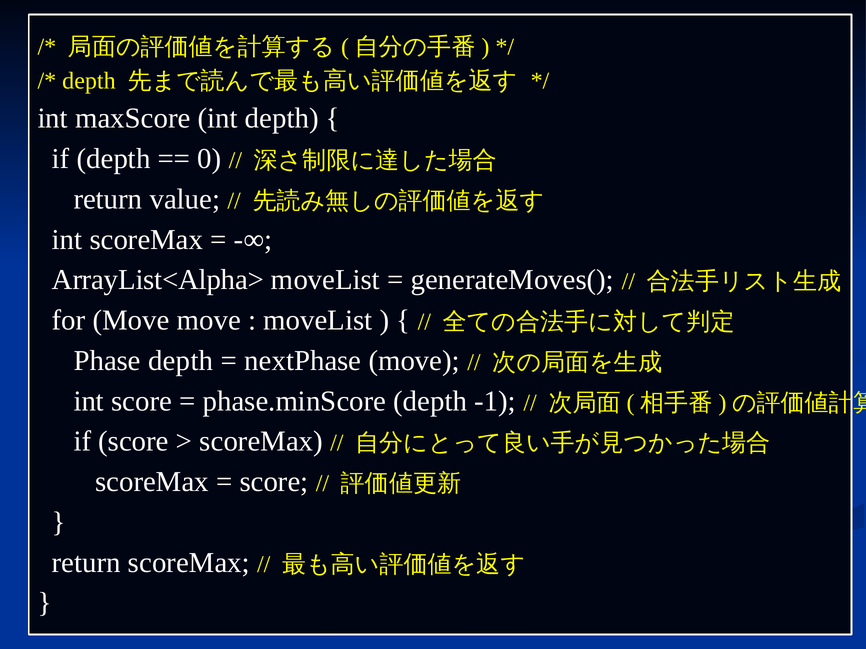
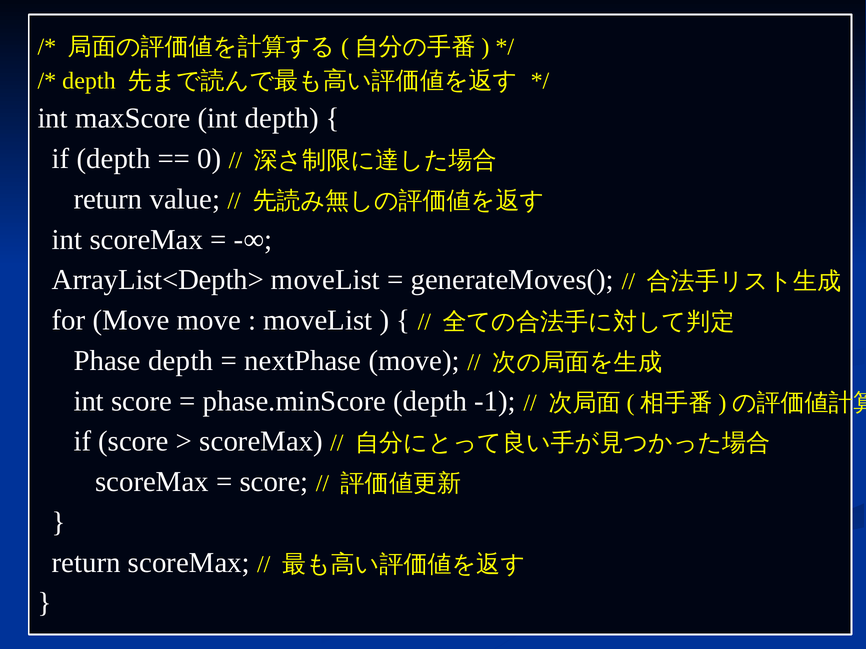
ArrayList<Alpha>: ArrayList<Alpha> -> ArrayList<Depth>
